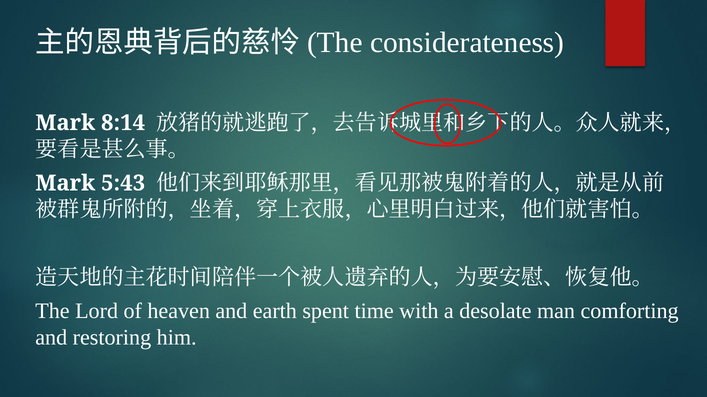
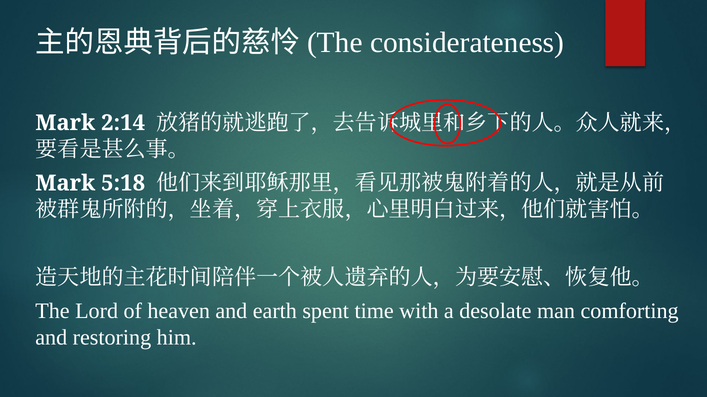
8:14: 8:14 -> 2:14
5:43: 5:43 -> 5:18
